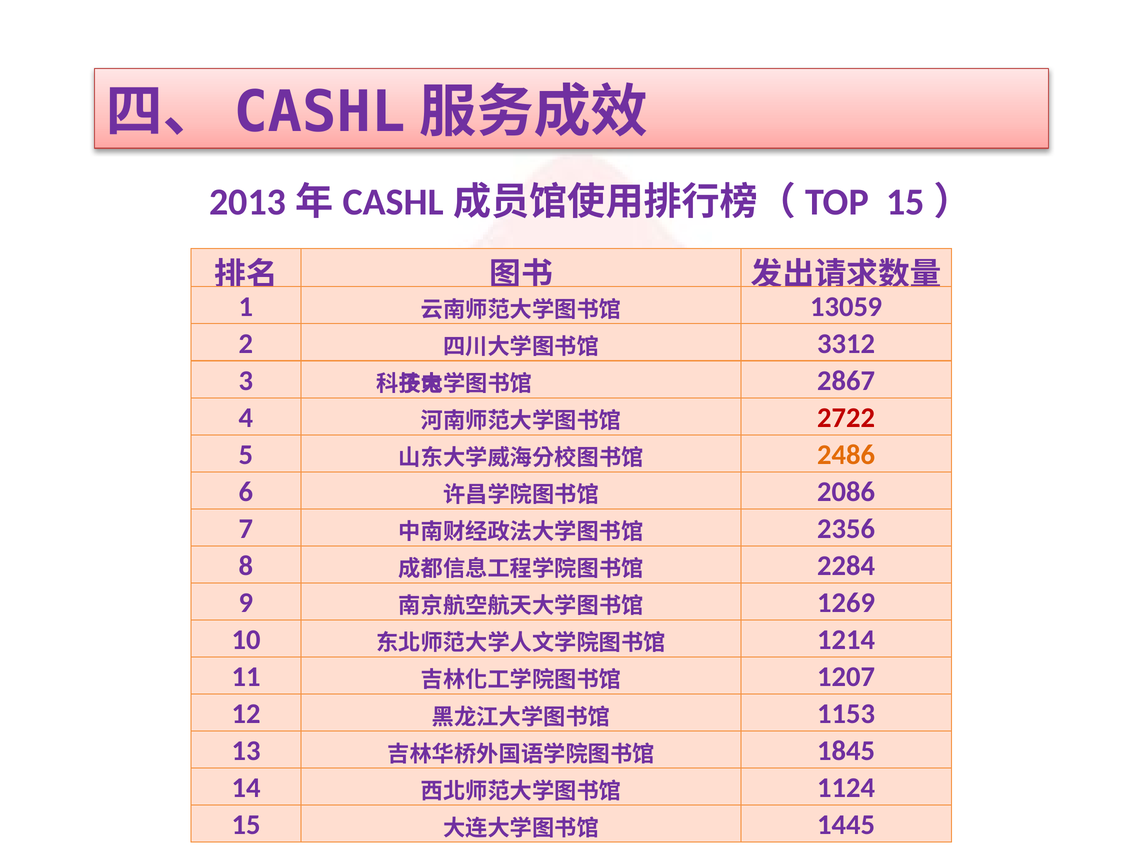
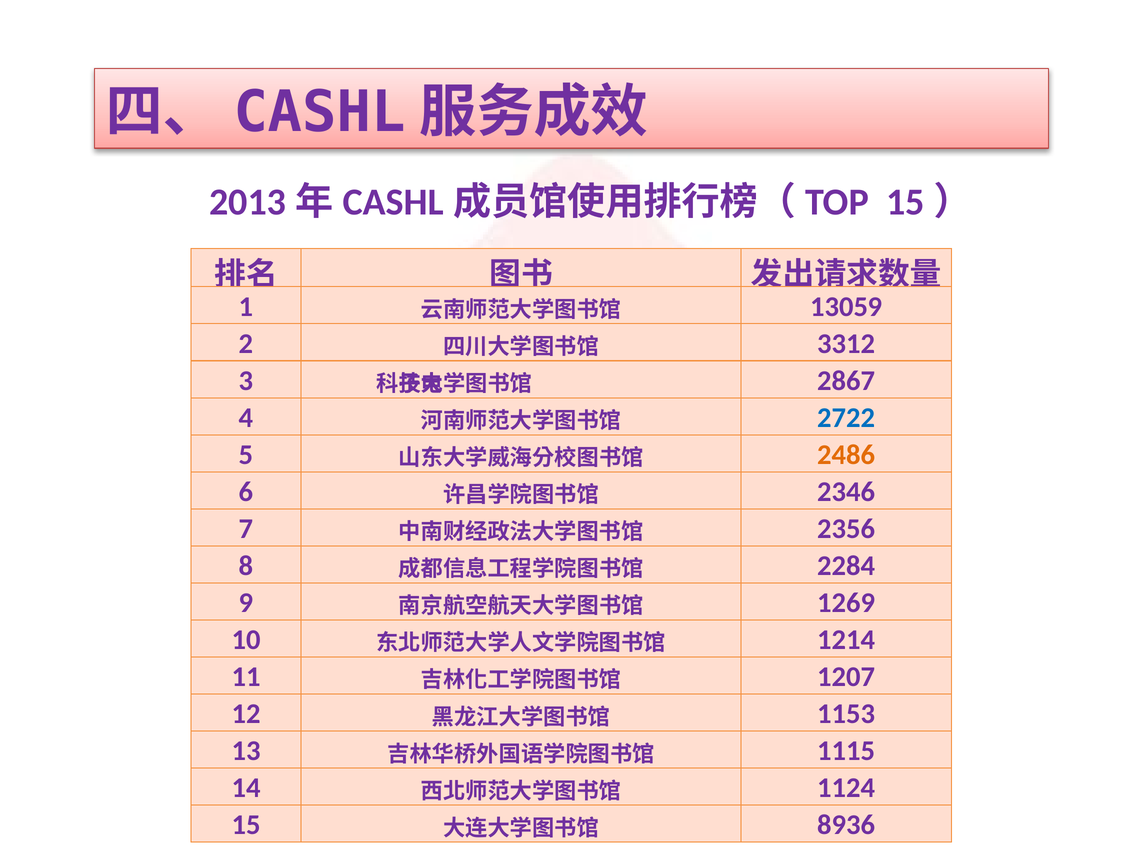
2722 colour: red -> blue
2086: 2086 -> 2346
1845: 1845 -> 1115
1445: 1445 -> 8936
